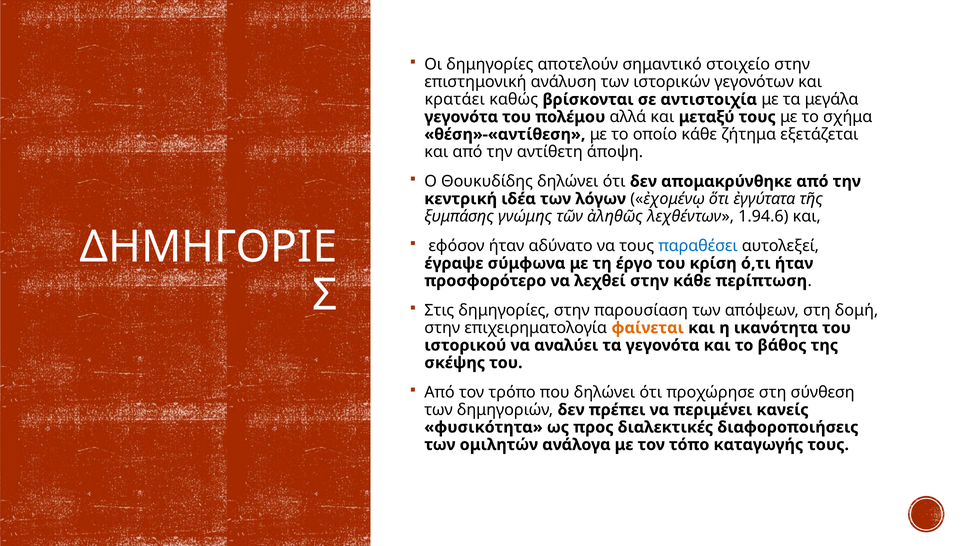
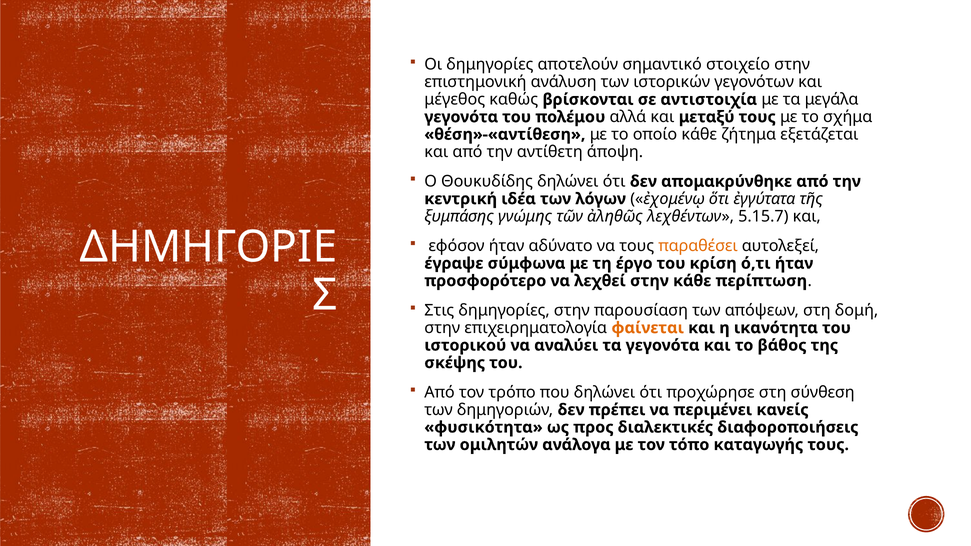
κρατάει: κρατάει -> μέγεθος
1.94.6: 1.94.6 -> 5.15.7
παραθέσει colour: blue -> orange
